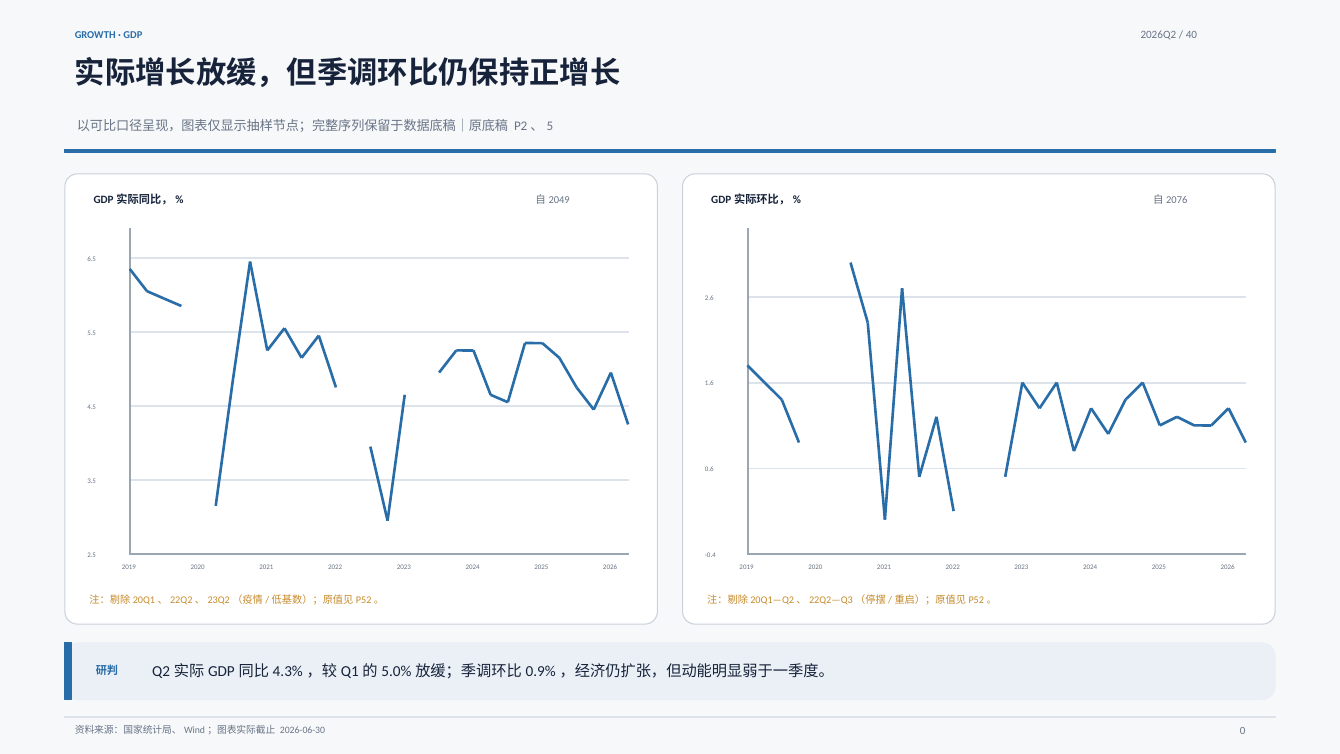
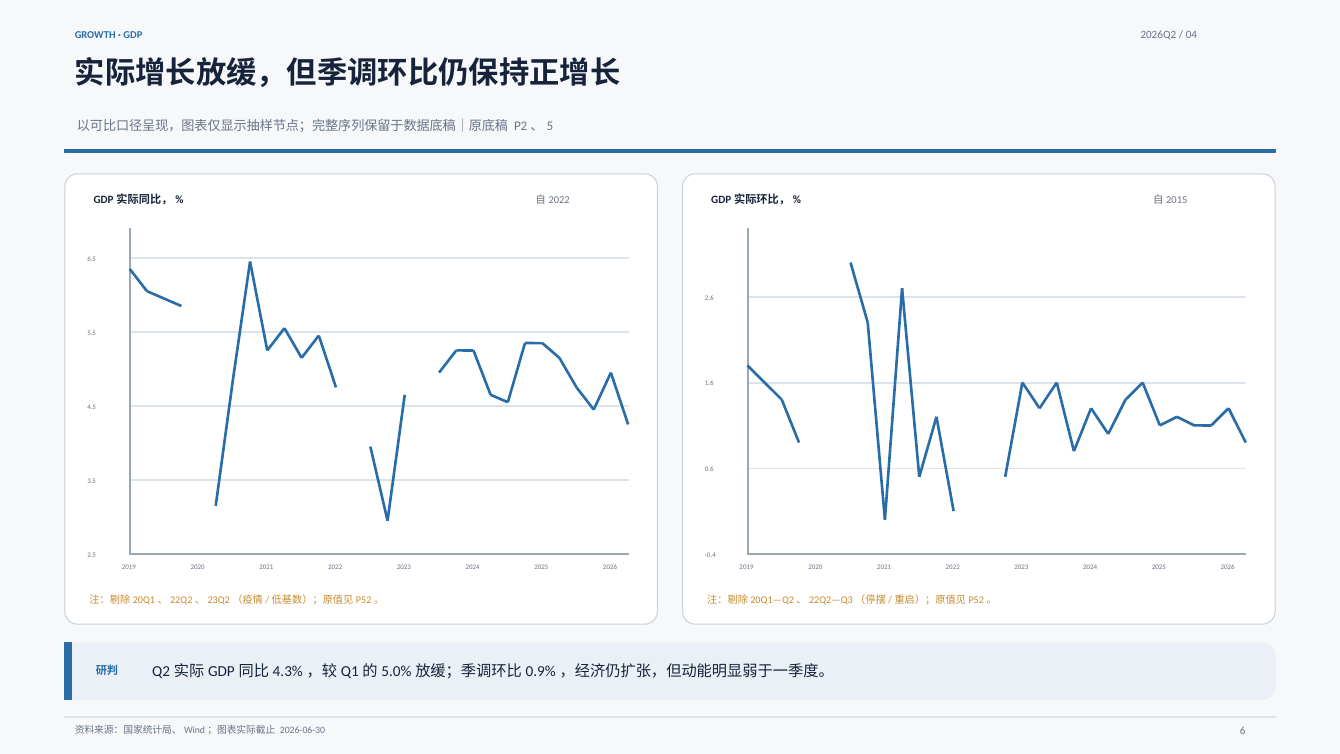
40: 40 -> 04
2049 at (559, 200): 2049 -> 2022
2076: 2076 -> 2015
0: 0 -> 6
